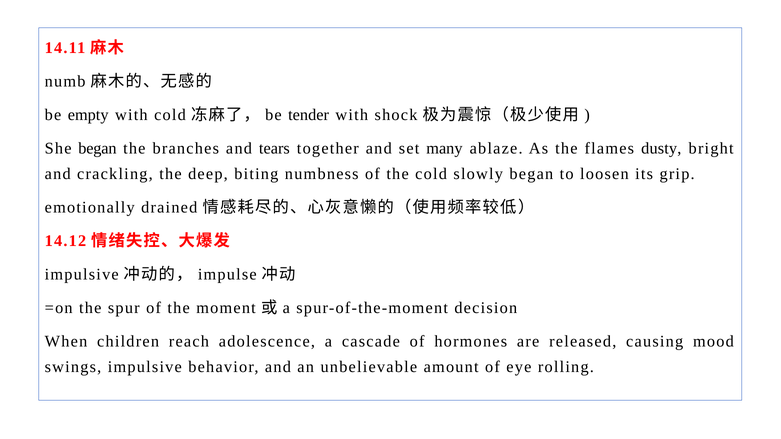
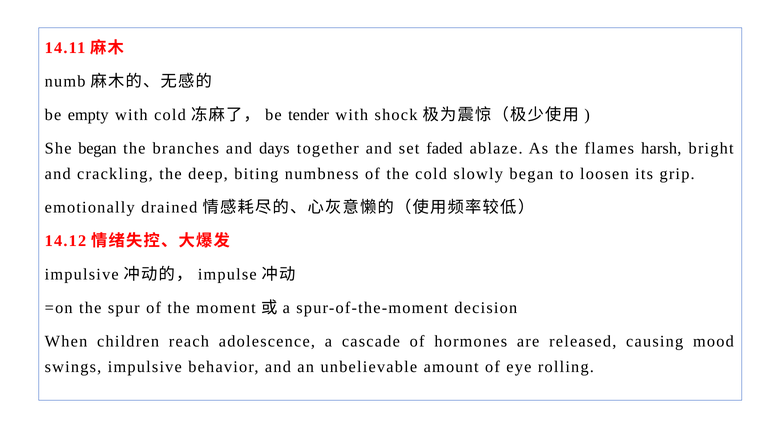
tears: tears -> days
many: many -> faded
dusty: dusty -> harsh
